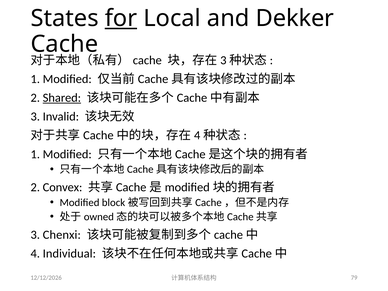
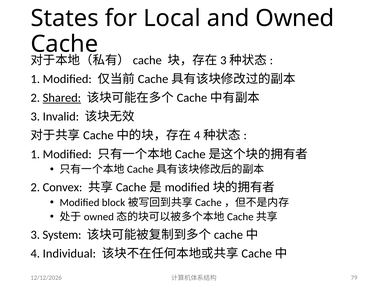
for underline: present -> none
Dekker: Dekker -> Owned
Chenxi: Chenxi -> System
